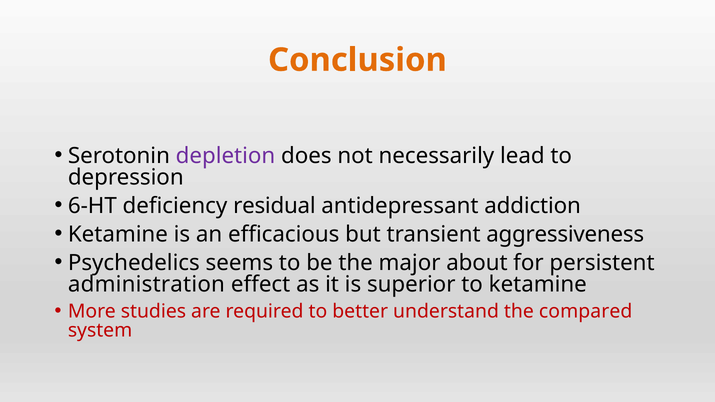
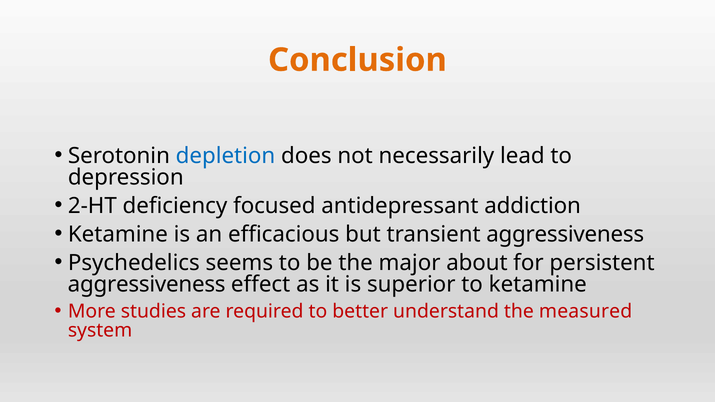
depletion colour: purple -> blue
6-HT: 6-HT -> 2-HT
residual: residual -> focused
administration at (146, 285): administration -> aggressiveness
compared: compared -> measured
